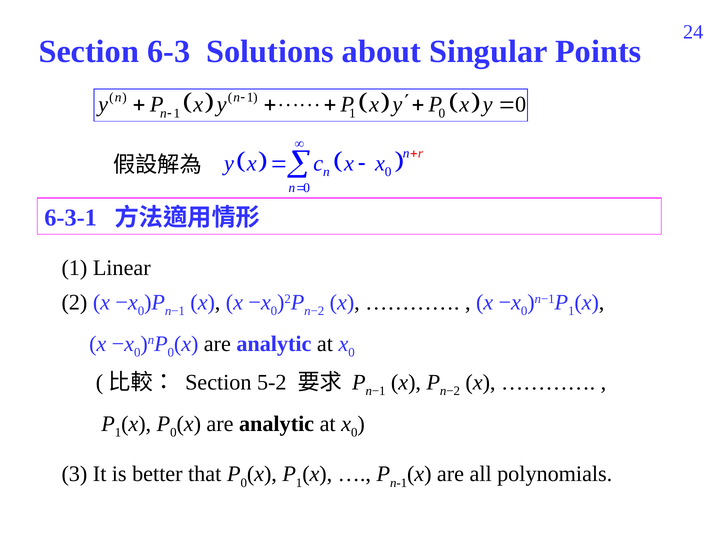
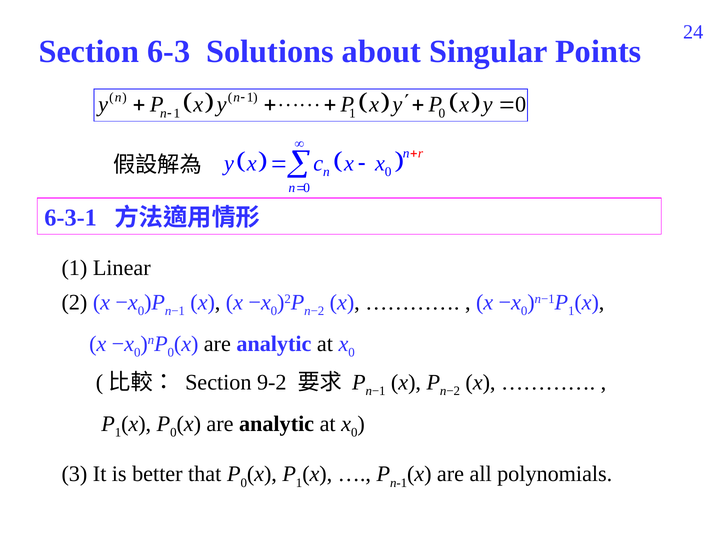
5-2: 5-2 -> 9-2
